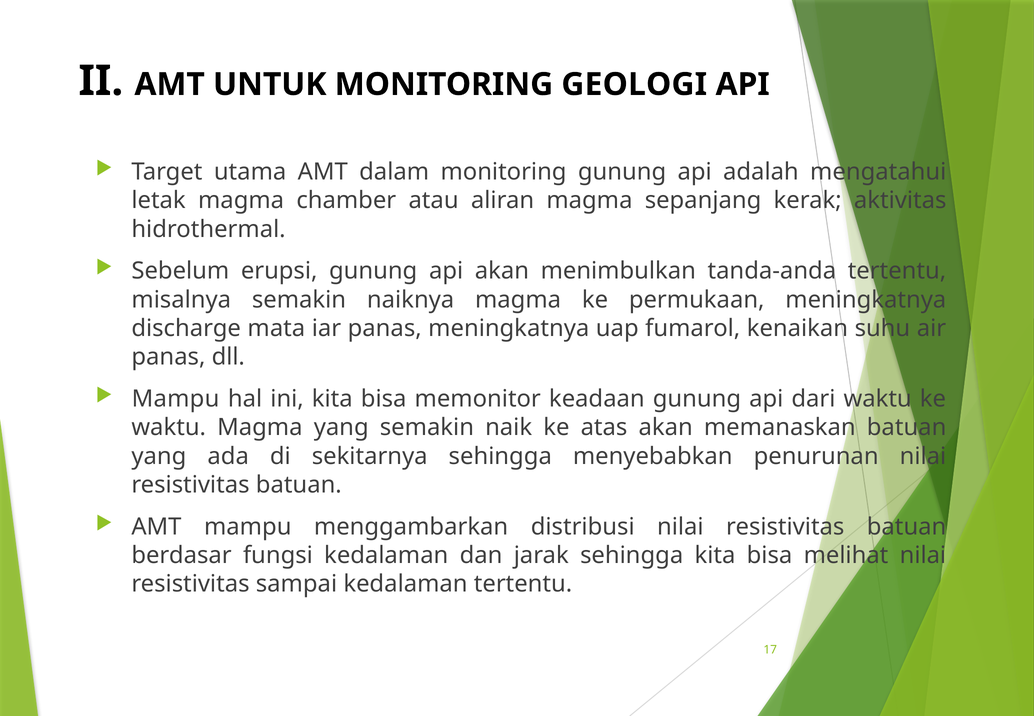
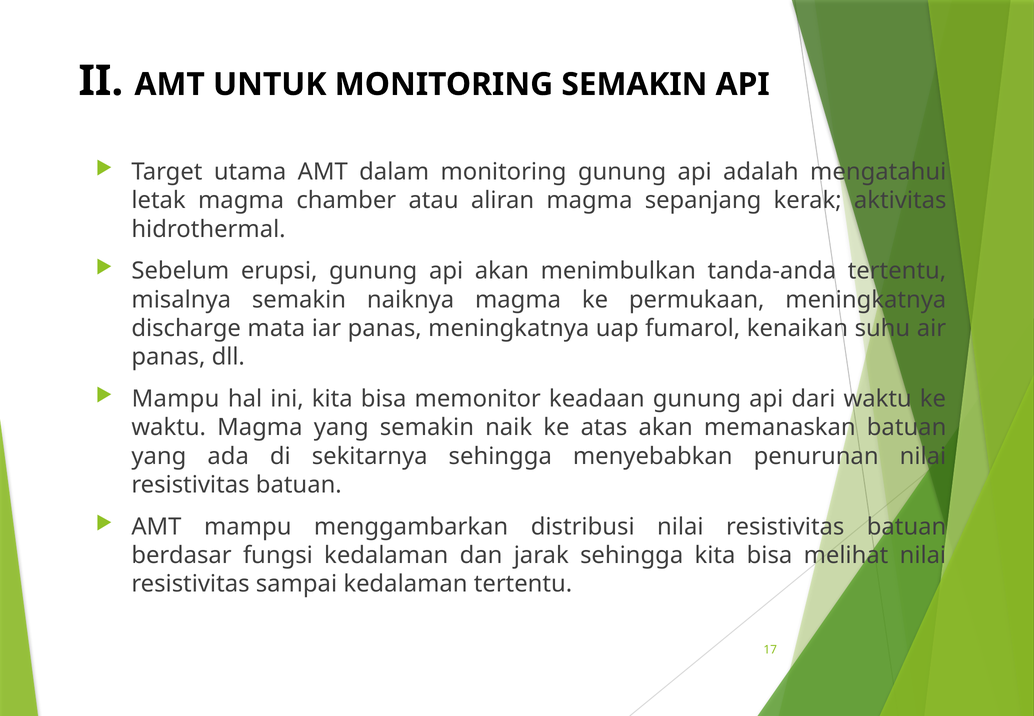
MONITORING GEOLOGI: GEOLOGI -> SEMAKIN
